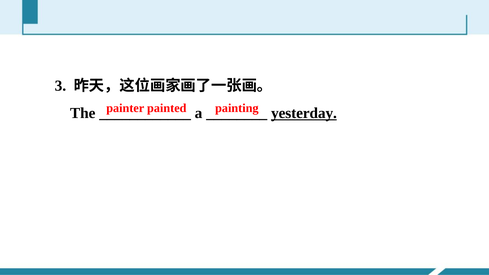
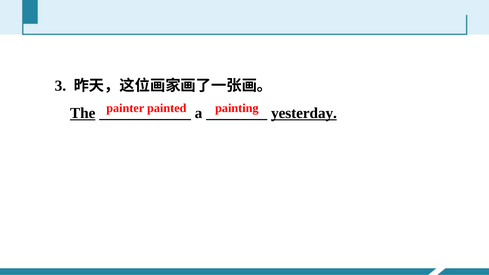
The underline: none -> present
